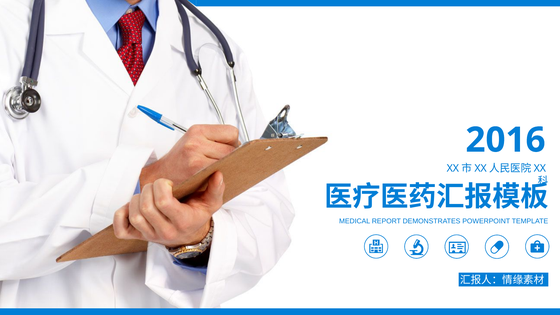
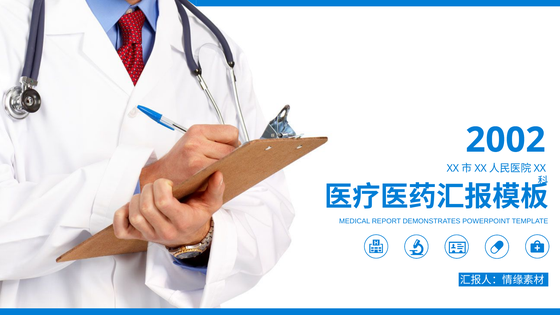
2016: 2016 -> 2002
